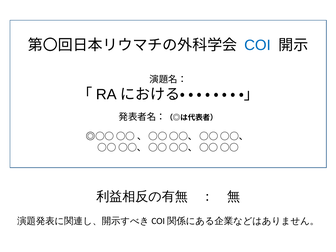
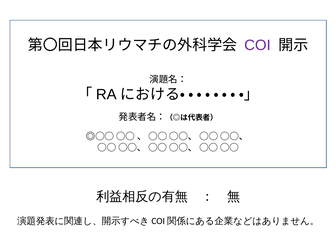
COI colour: blue -> purple
